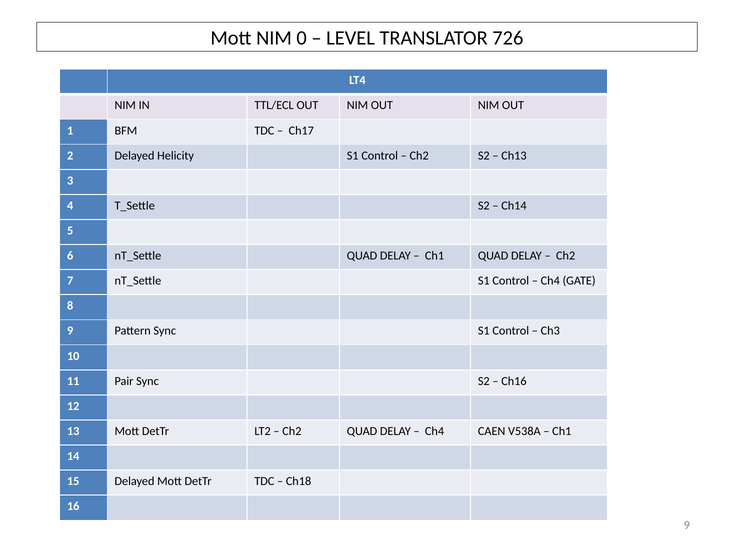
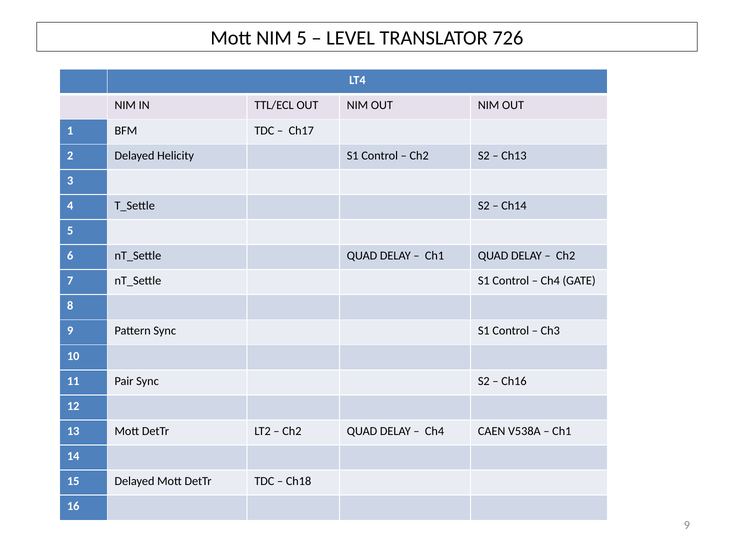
NIM 0: 0 -> 5
